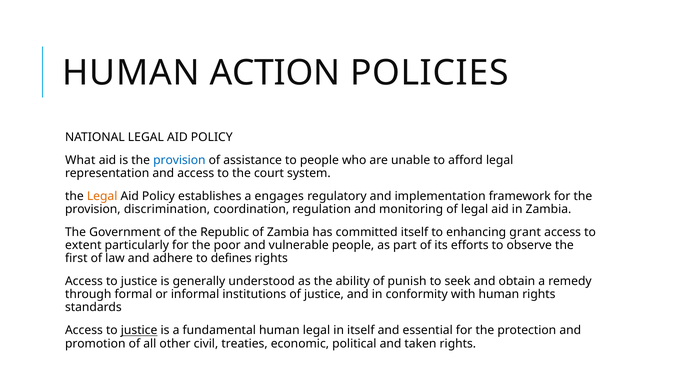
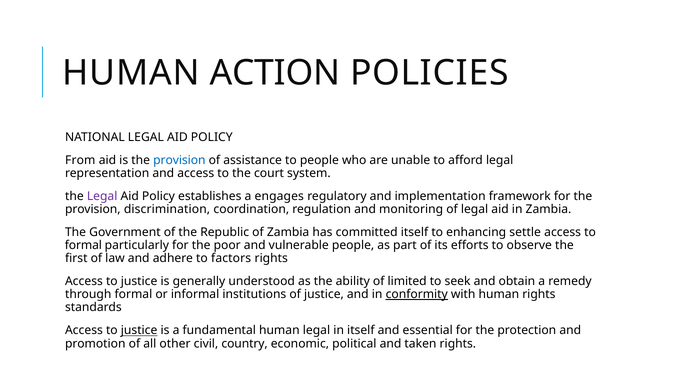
What: What -> From
Legal at (102, 196) colour: orange -> purple
grant: grant -> settle
extent at (83, 245): extent -> formal
defines: defines -> factors
punish: punish -> limited
conformity underline: none -> present
treaties: treaties -> country
